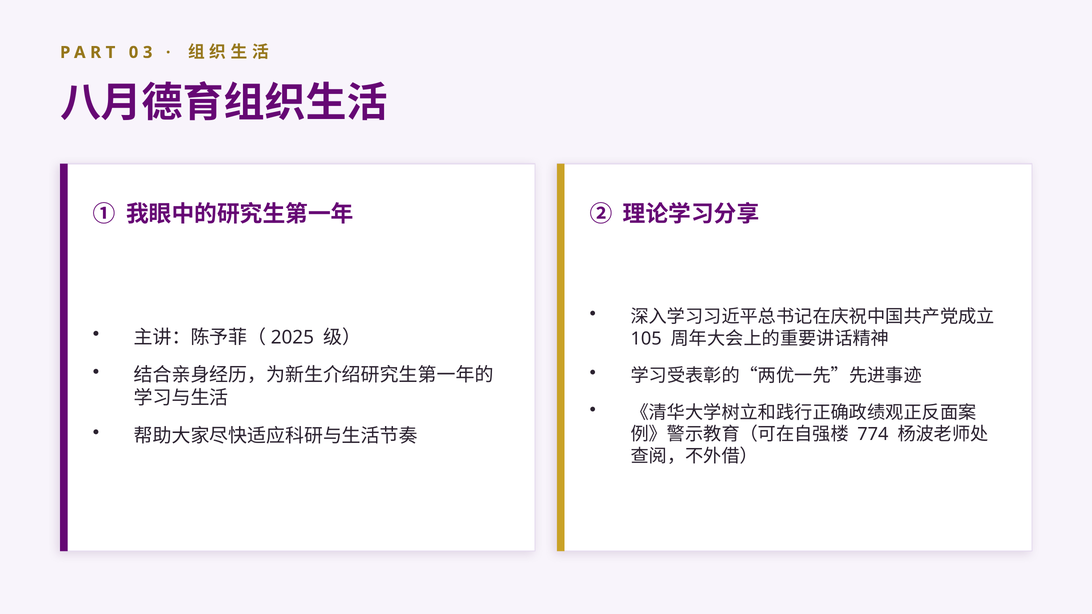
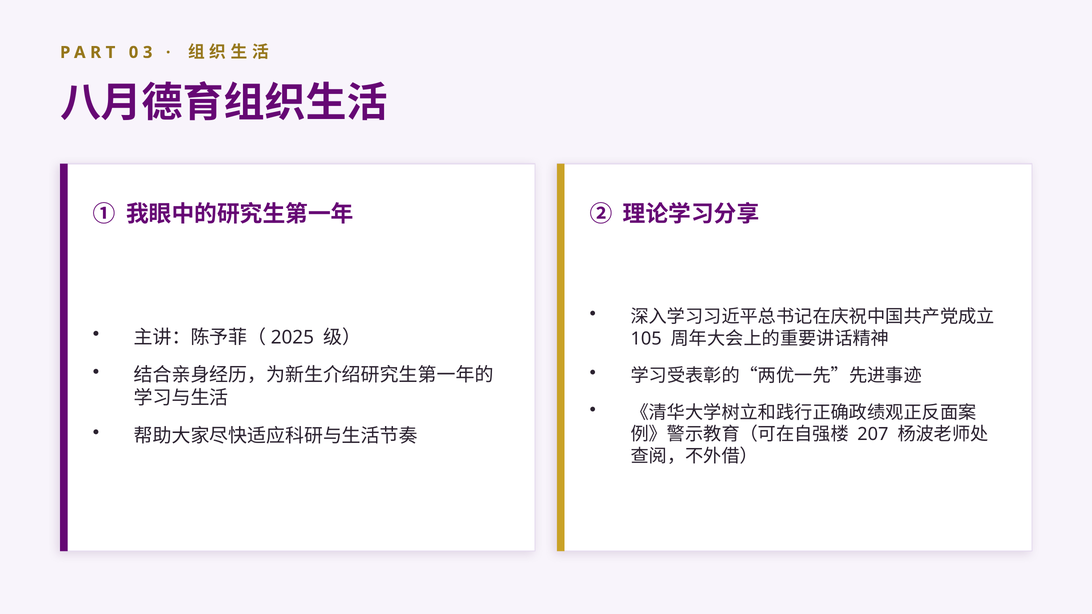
774: 774 -> 207
